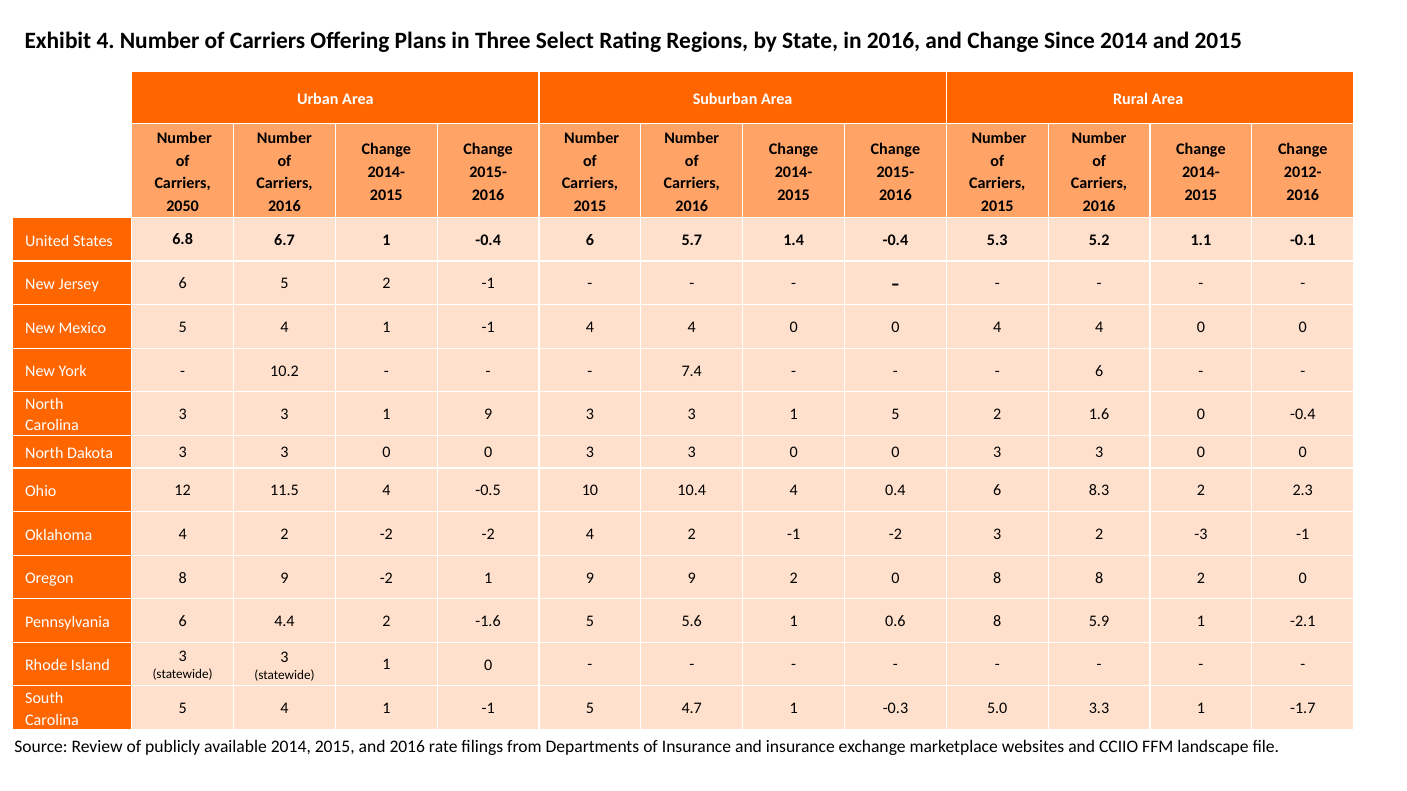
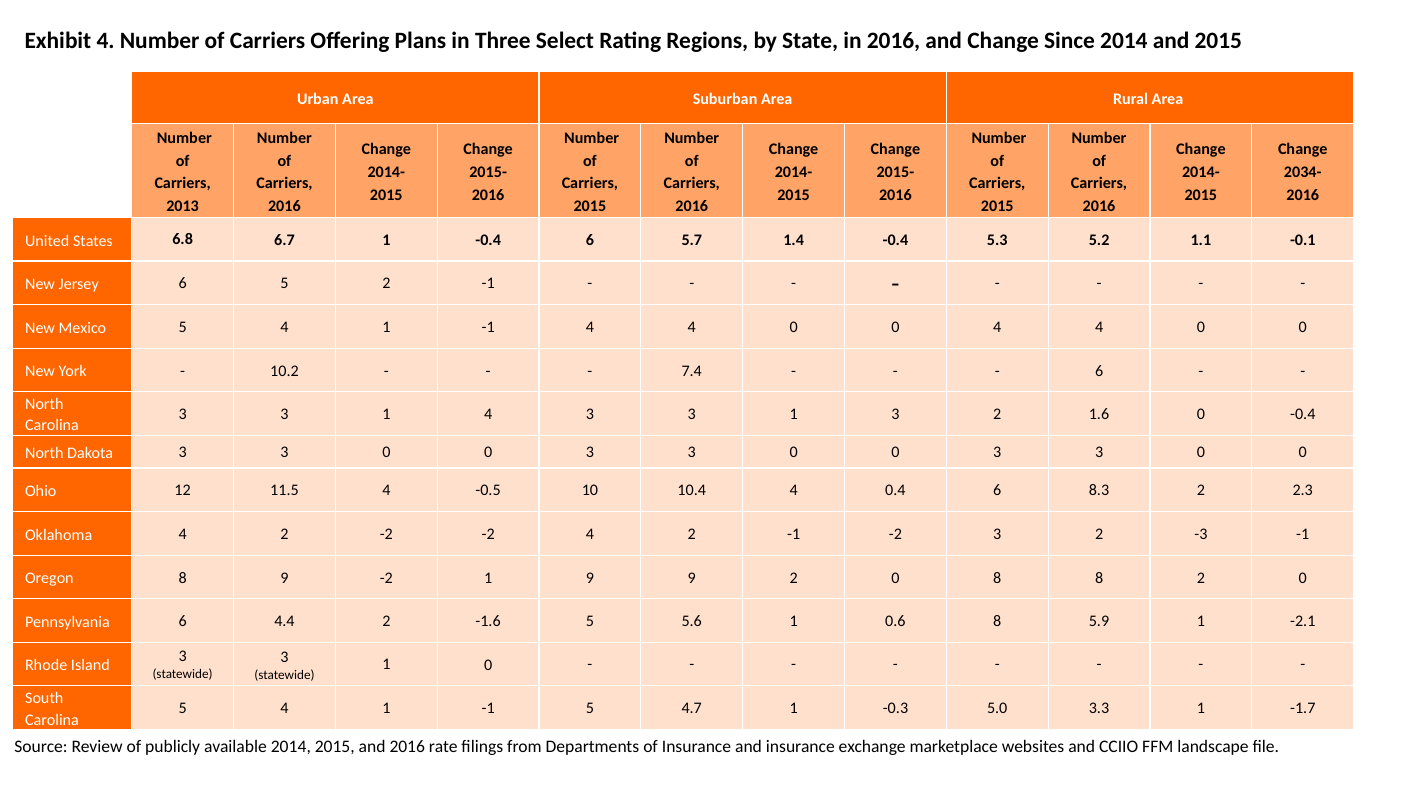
2012-: 2012- -> 2034-
2050: 2050 -> 2013
3 1 9: 9 -> 4
1 5: 5 -> 3
